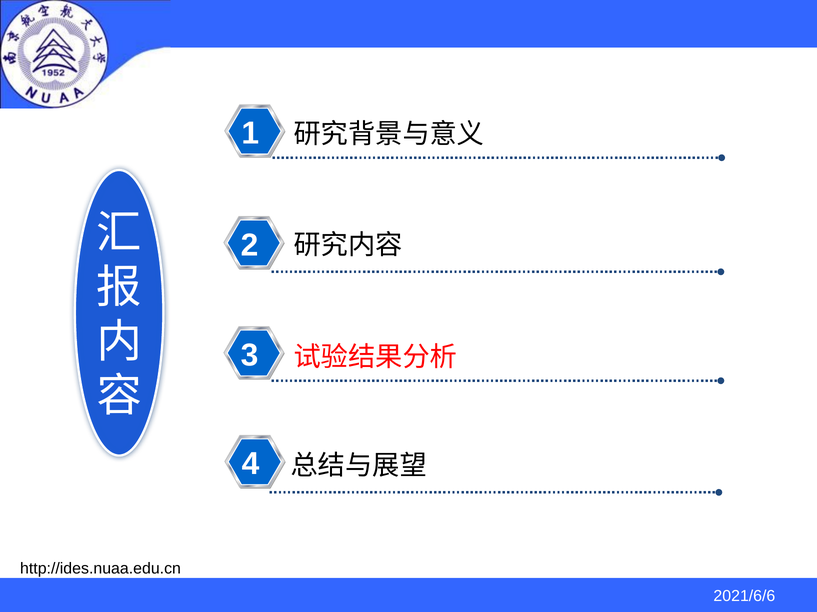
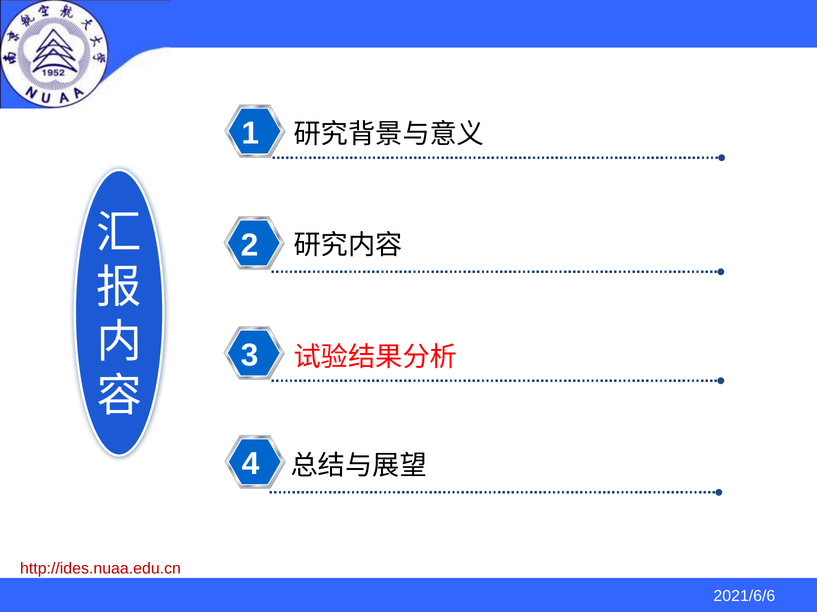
http://ides.nuaa.edu.cn colour: black -> red
